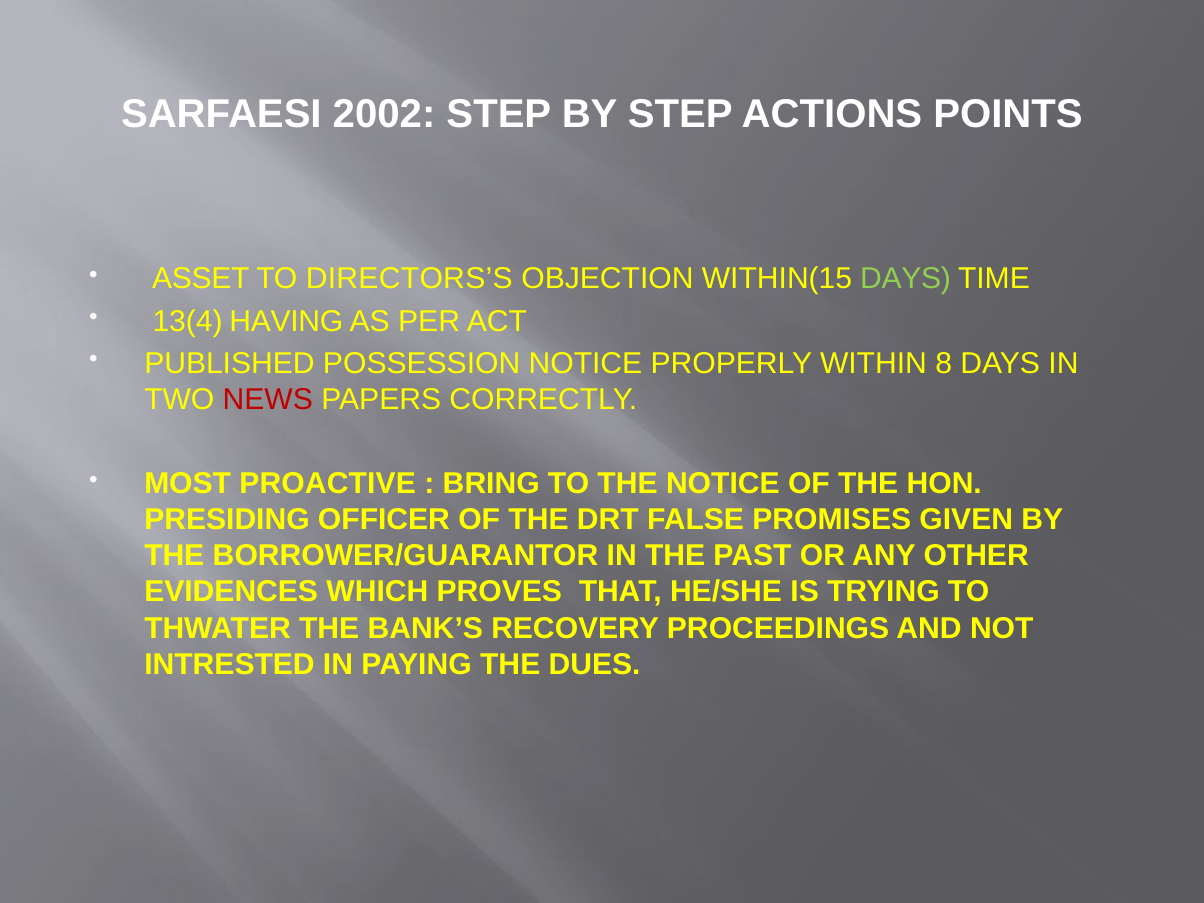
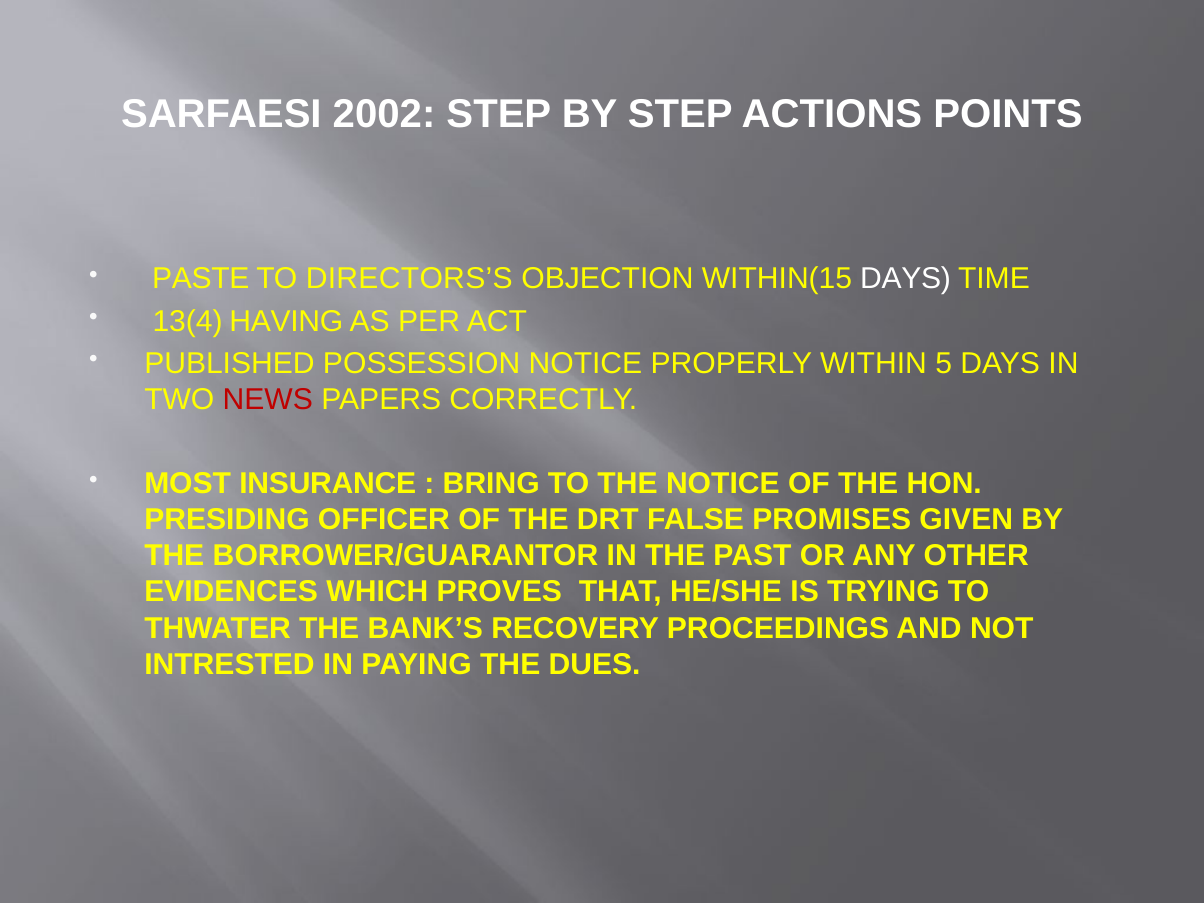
ASSET: ASSET -> PASTE
DAYS at (906, 279) colour: light green -> white
8: 8 -> 5
PROACTIVE: PROACTIVE -> INSURANCE
